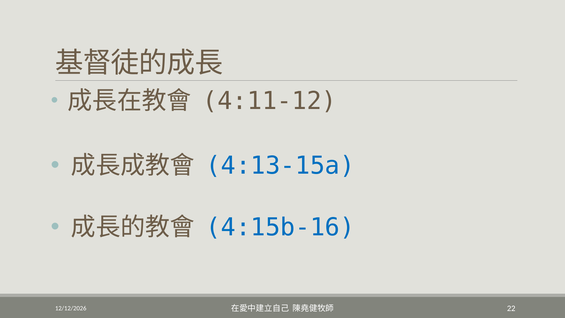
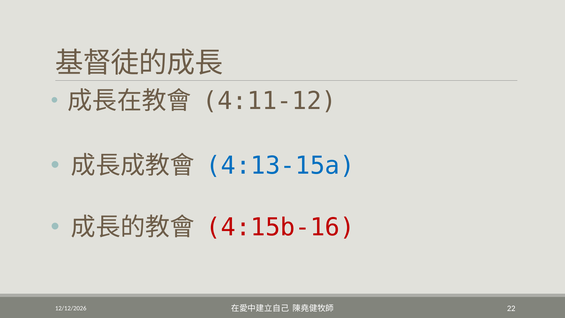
4:15b-16 colour: blue -> red
